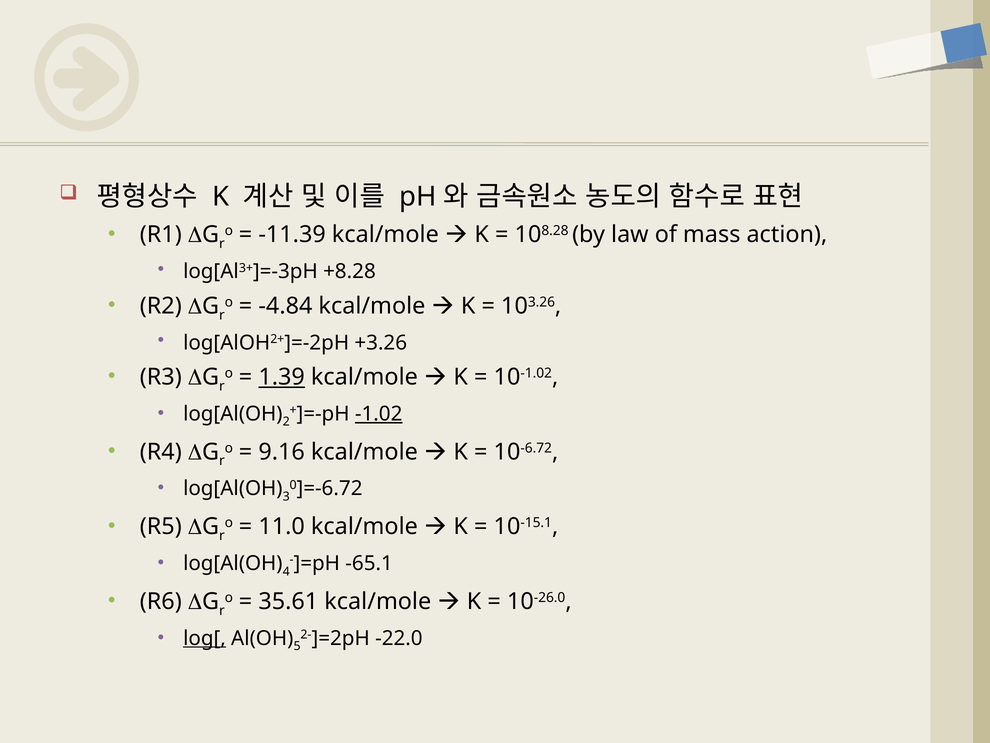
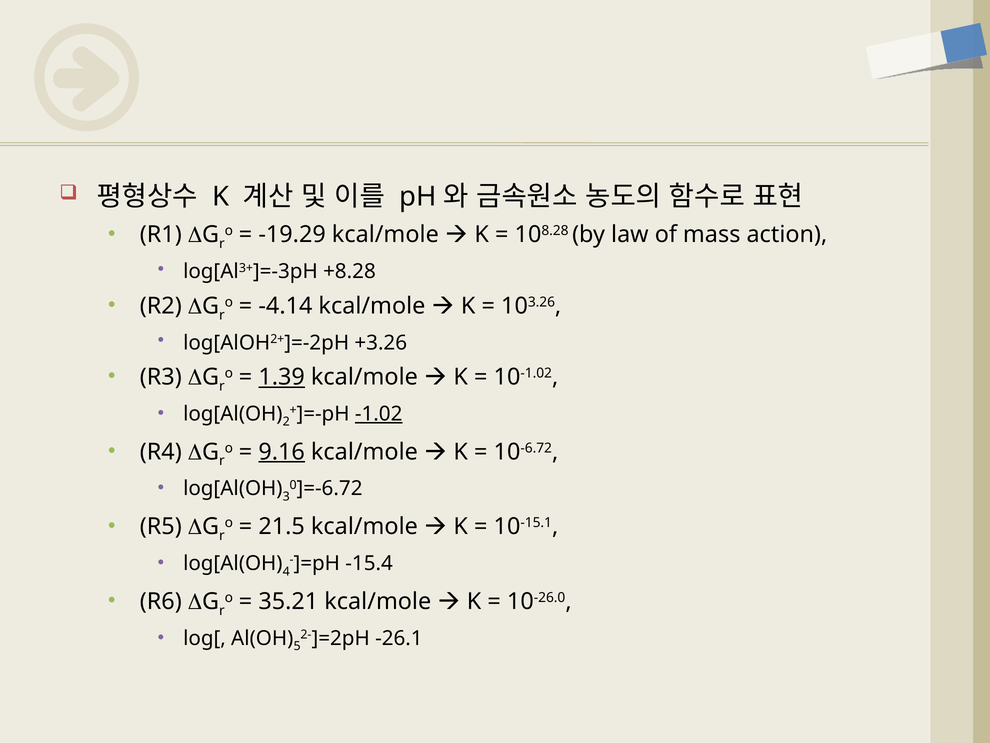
-11.39: -11.39 -> -19.29
-4.84: -4.84 -> -4.14
9.16 underline: none -> present
11.0: 11.0 -> 21.5
-65.1: -65.1 -> -15.4
35.61: 35.61 -> 35.21
log[ underline: present -> none
-22.0: -22.0 -> -26.1
